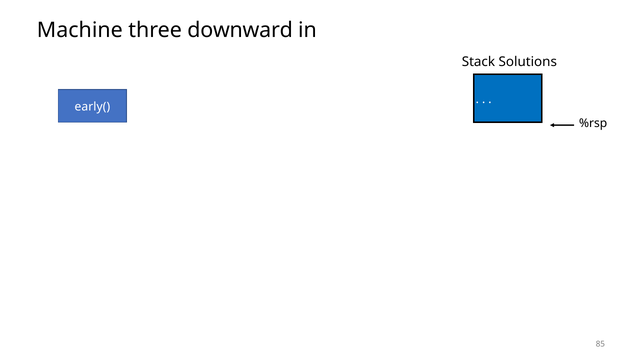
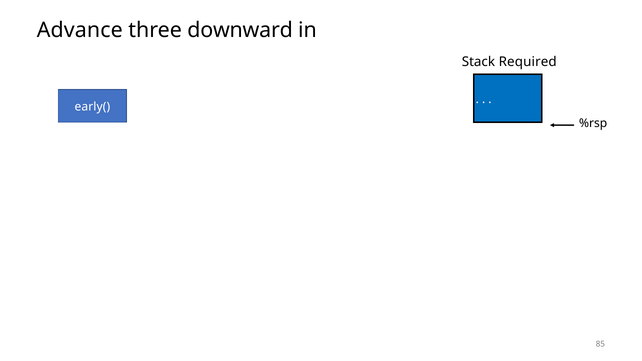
Machine: Machine -> Advance
Solutions: Solutions -> Required
